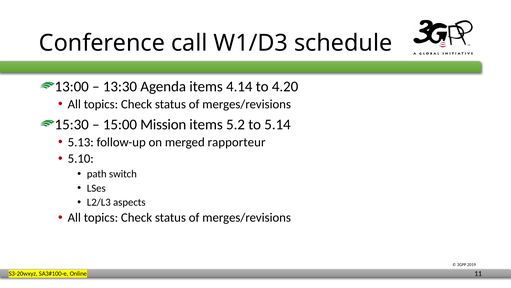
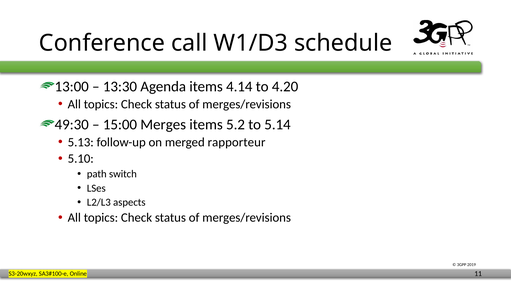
15:30: 15:30 -> 49:30
Mission: Mission -> Merges
